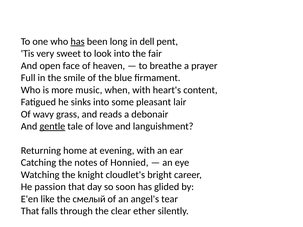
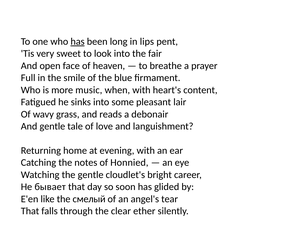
dell: dell -> lips
gentle at (52, 126) underline: present -> none
the knight: knight -> gentle
passion: passion -> бывает
